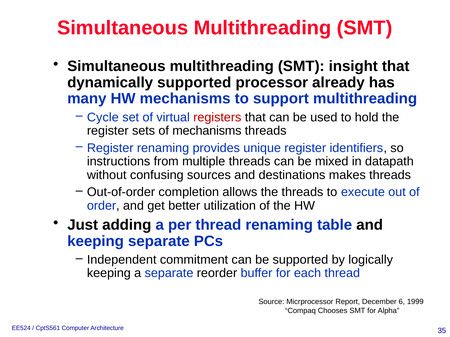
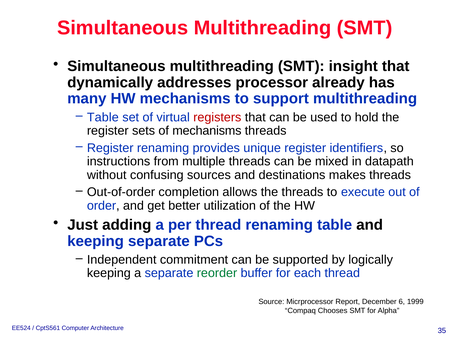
dynamically supported: supported -> addresses
Cycle at (103, 117): Cycle -> Table
reorder colour: black -> green
